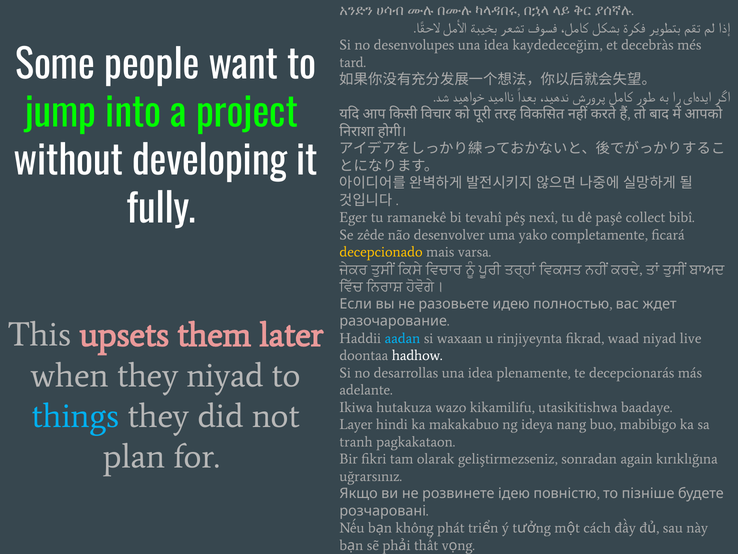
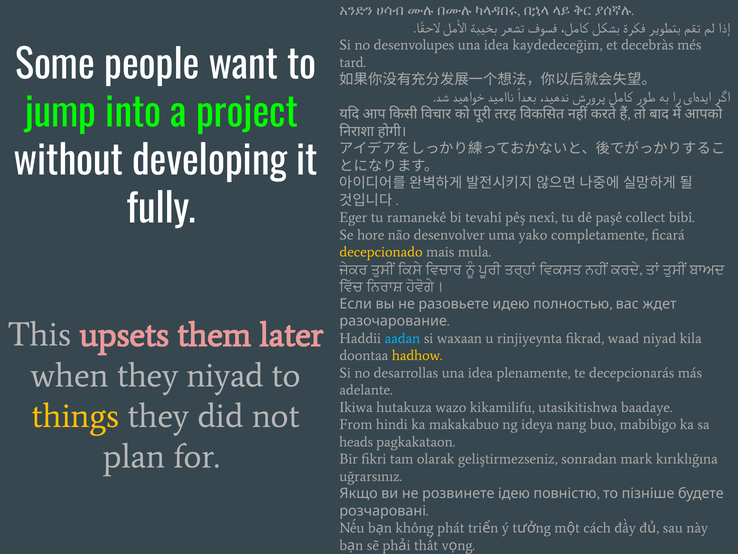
zêde: zêde -> hore
varsa: varsa -> mula
live: live -> kila
hadhow colour: white -> yellow
things colour: light blue -> yellow
Layer: Layer -> From
tranh: tranh -> heads
again: again -> mark
